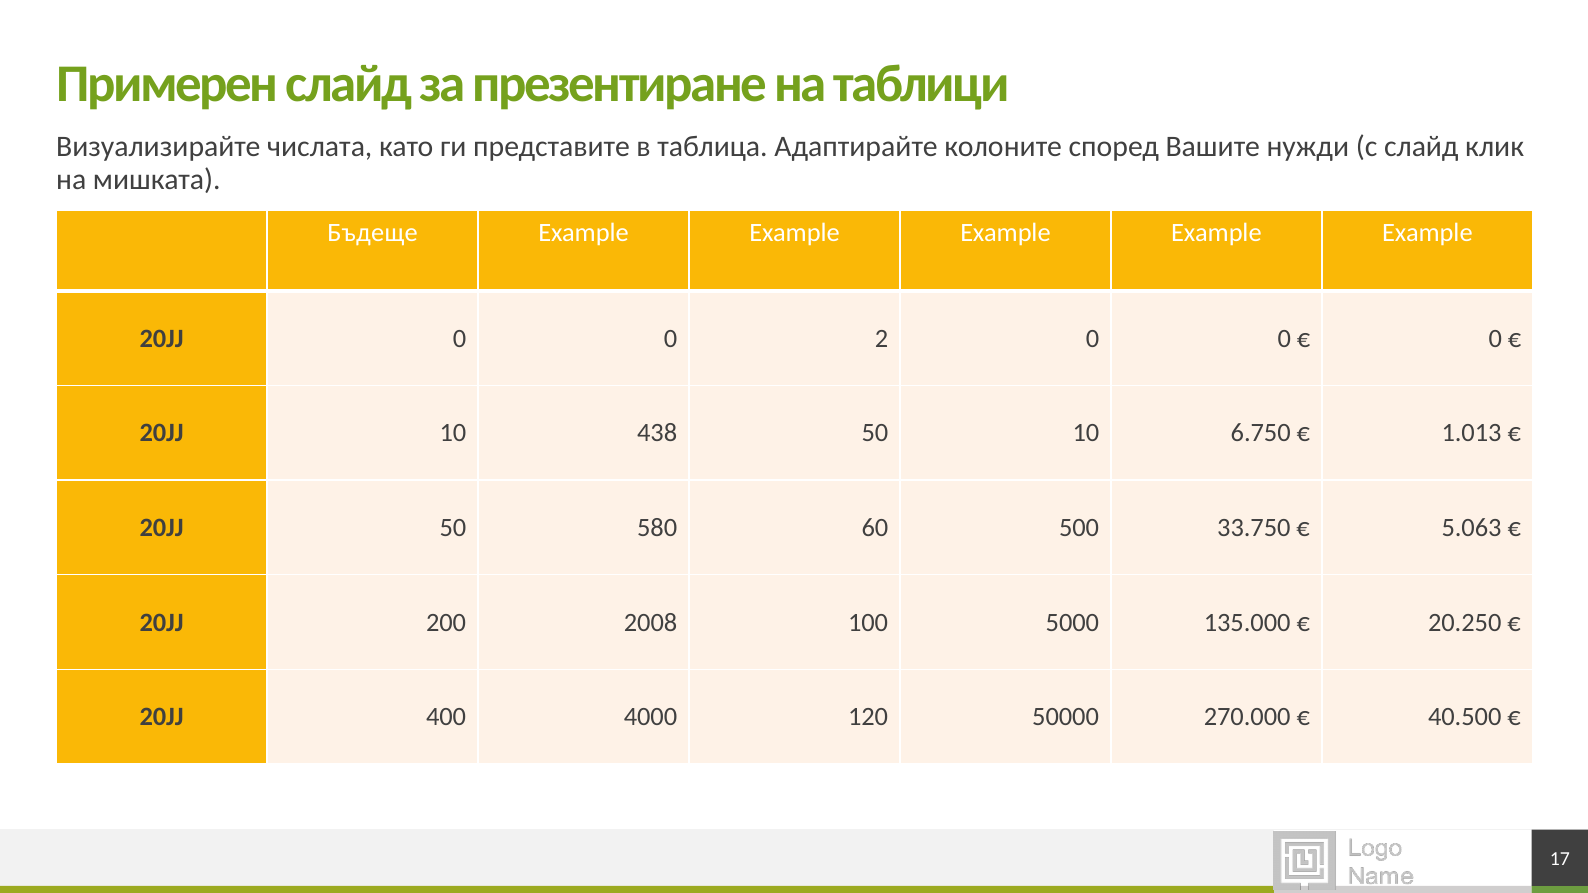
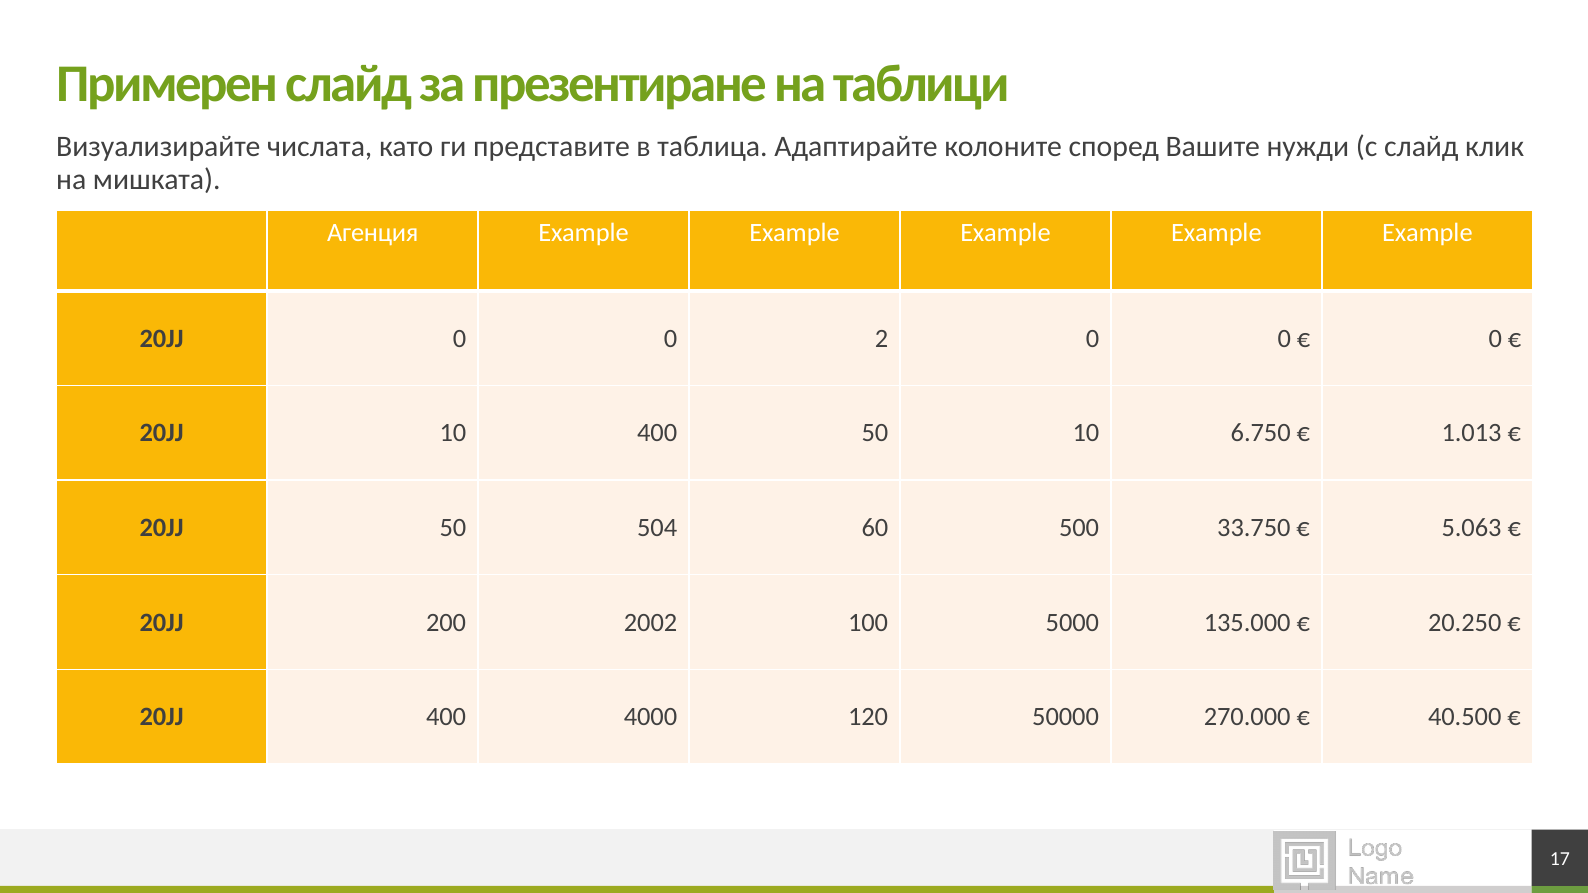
Бъдеще: Бъдеще -> Агенция
10 438: 438 -> 400
580: 580 -> 504
2008: 2008 -> 2002
